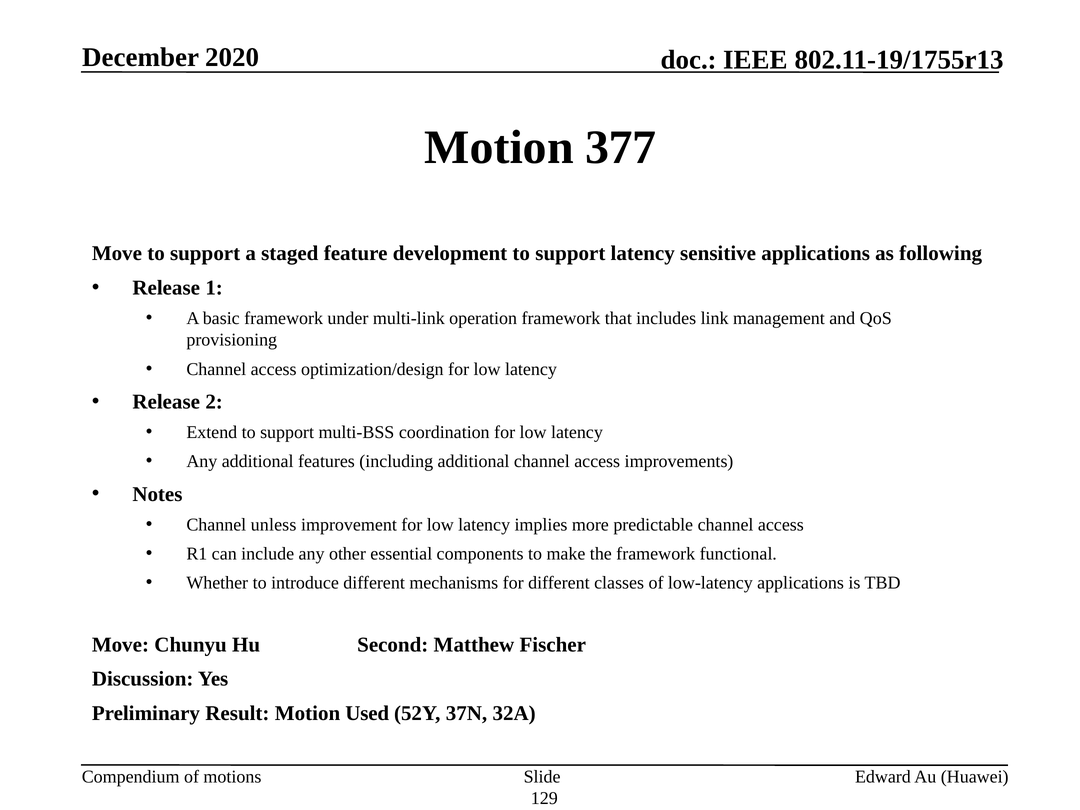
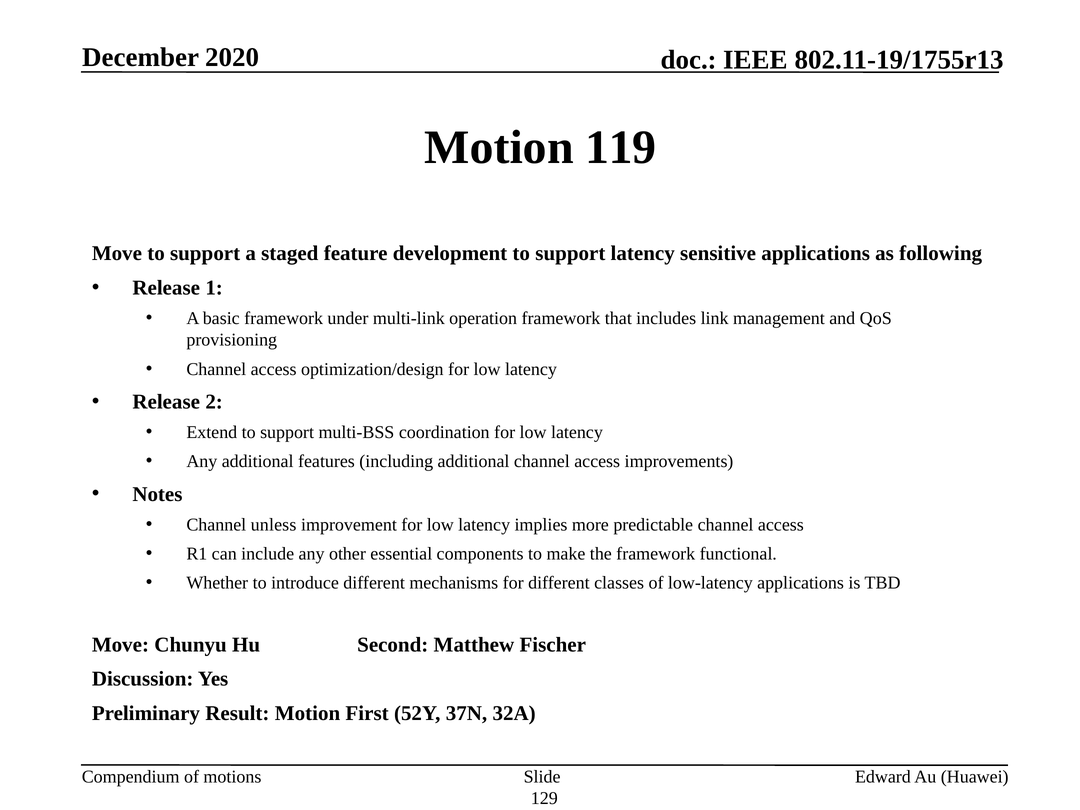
377: 377 -> 119
Used: Used -> First
